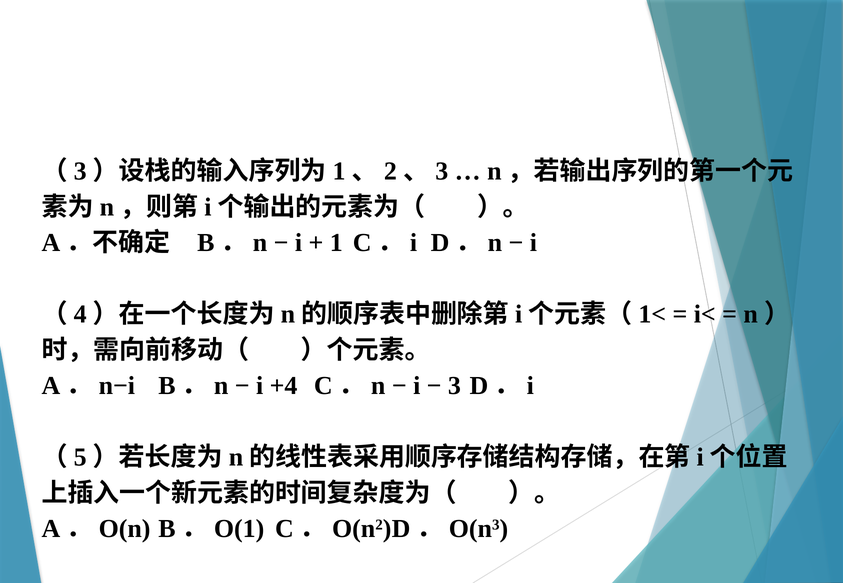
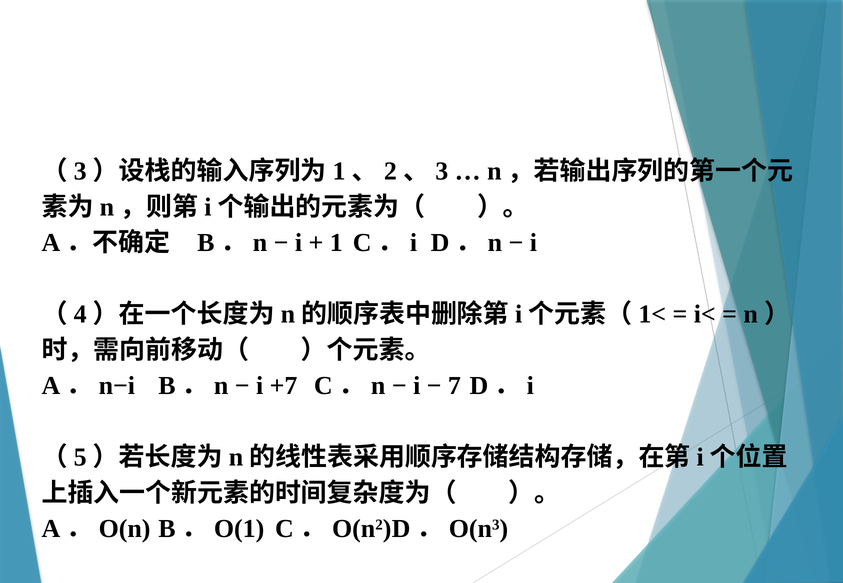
+4: +4 -> +7
3: 3 -> 7
